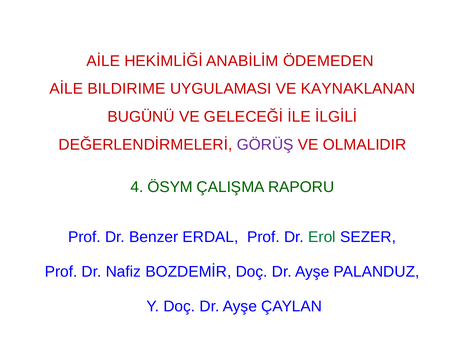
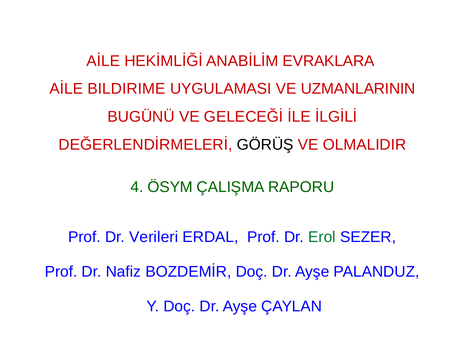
ÖDEMEDEN: ÖDEMEDEN -> EVRAKLARA
KAYNAKLANAN: KAYNAKLANAN -> UZMANLARININ
GÖRÜŞ colour: purple -> black
Benzer: Benzer -> Verileri
